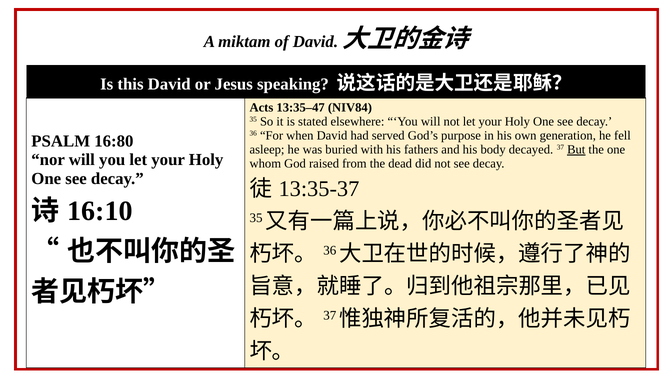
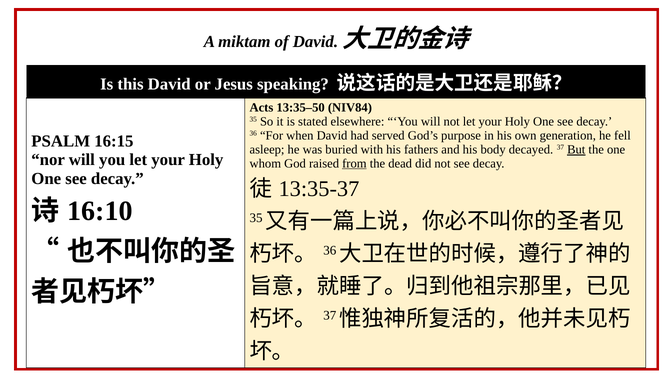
13:35–47: 13:35–47 -> 13:35–50
16:80: 16:80 -> 16:15
from underline: none -> present
